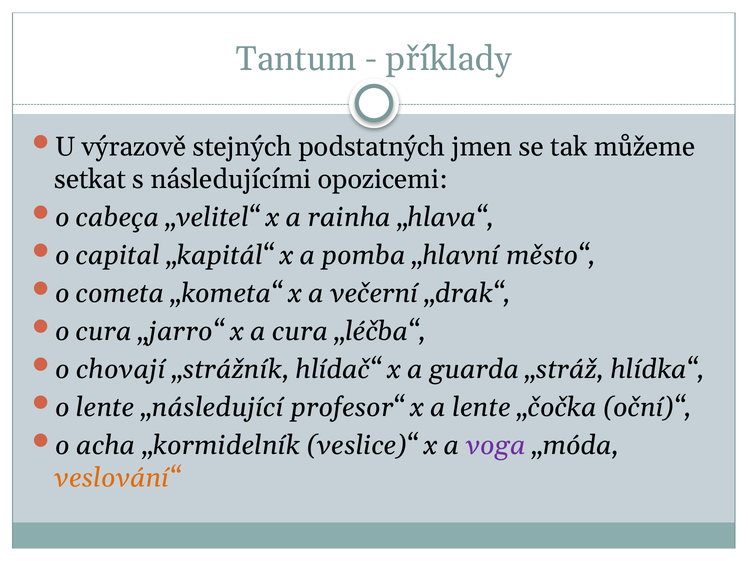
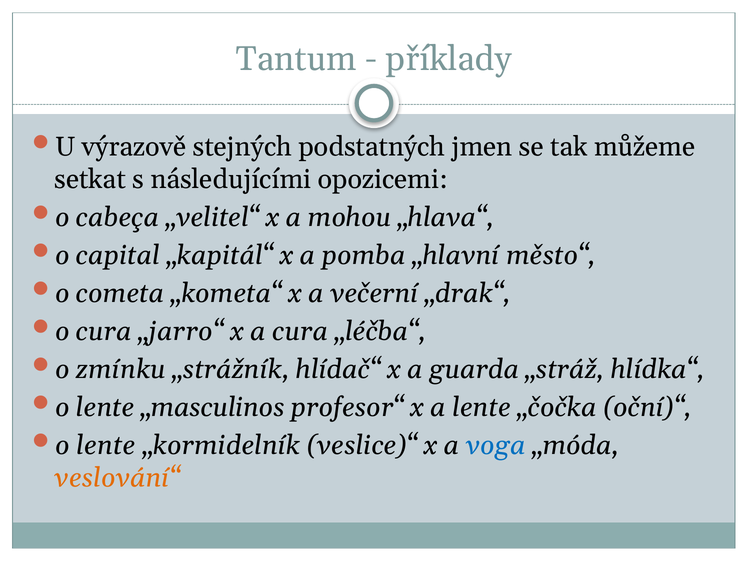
rainha: rainha -> mohou
chovají: chovají -> zmínku
„následující: „následující -> „masculinos
acha at (106, 445): acha -> lente
voga colour: purple -> blue
